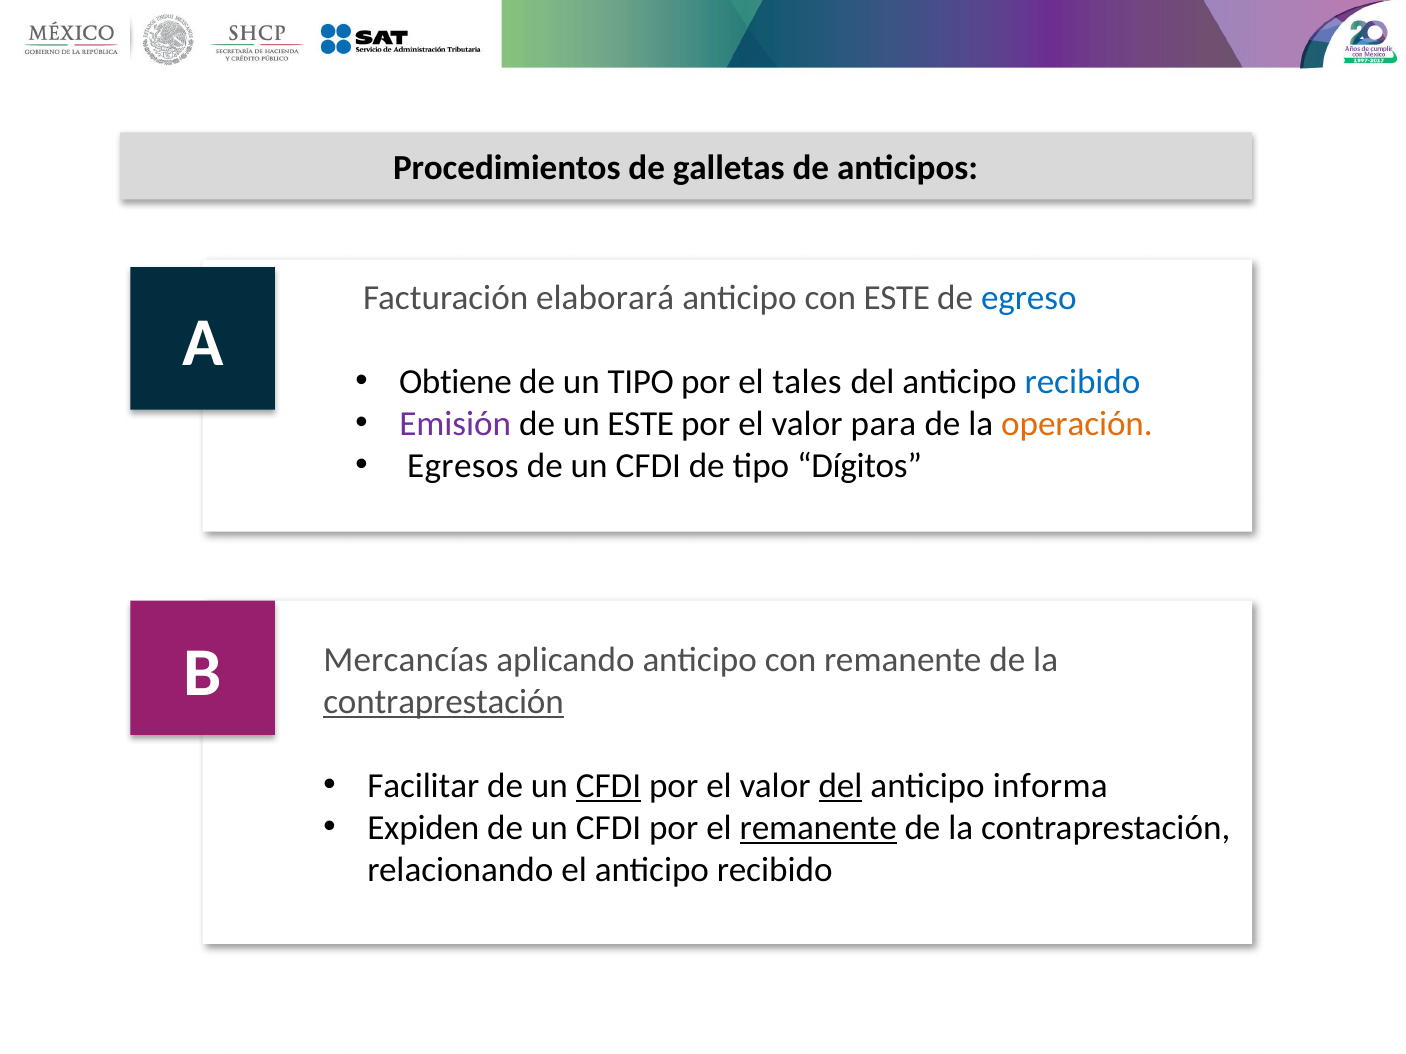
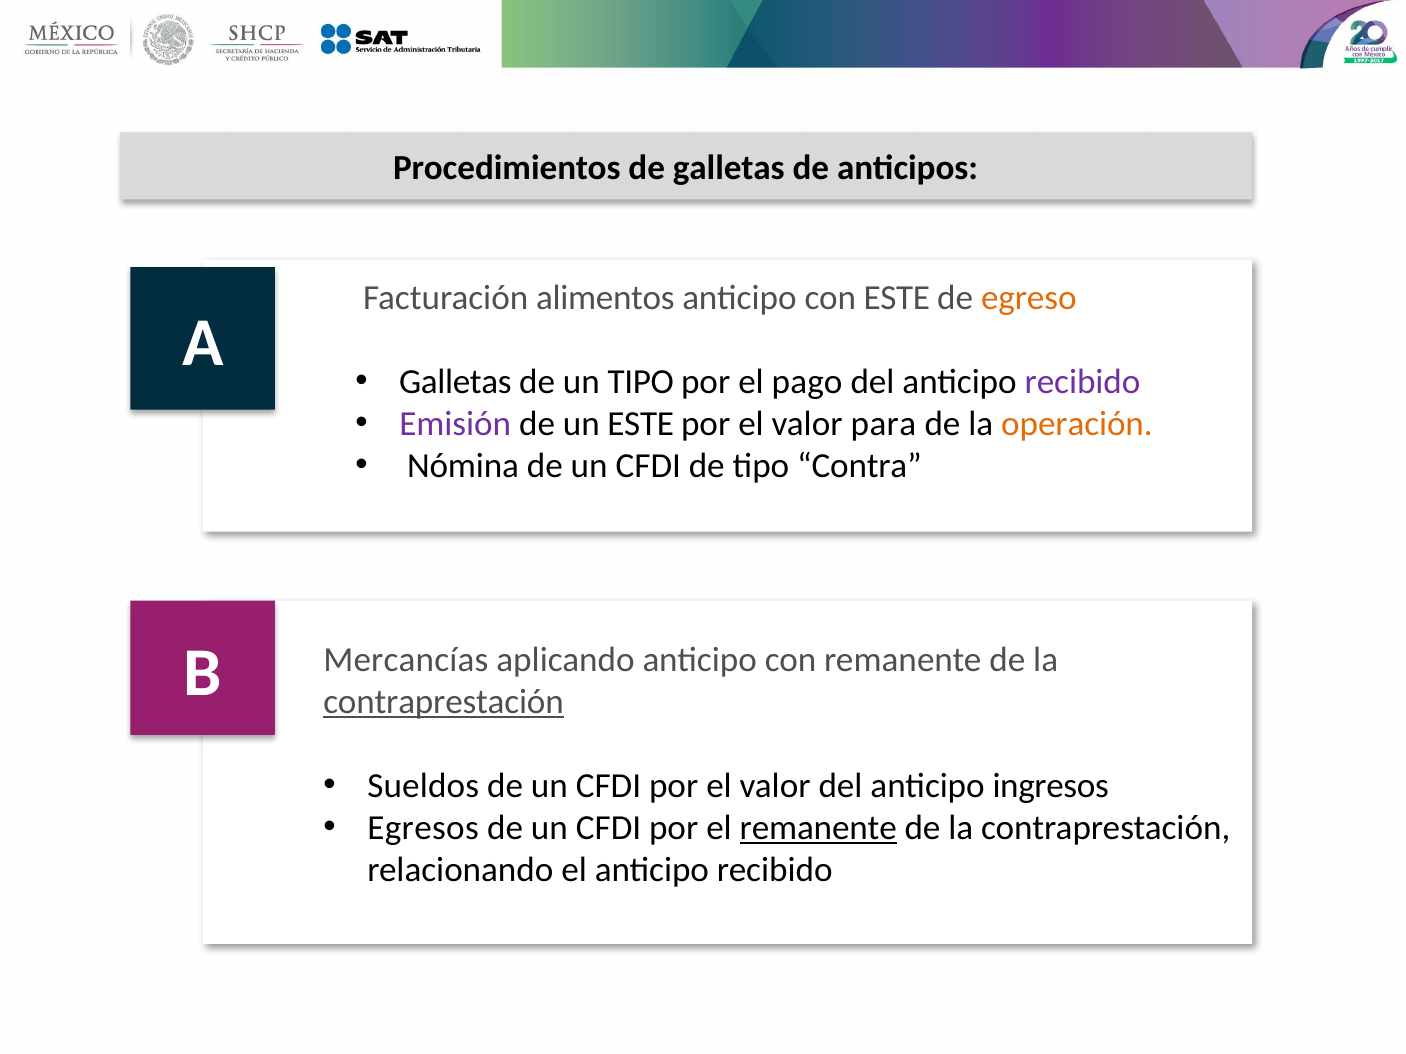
elaborará: elaborará -> alimentos
egreso colour: blue -> orange
Obtiene at (455, 382): Obtiene -> Galletas
tales: tales -> pago
recibido at (1082, 382) colour: blue -> purple
Egresos: Egresos -> Nómina
Dígitos: Dígitos -> Contra
Facilitar: Facilitar -> Sueldos
CFDI at (609, 786) underline: present -> none
del at (840, 786) underline: present -> none
informa: informa -> ingresos
Expiden: Expiden -> Egresos
